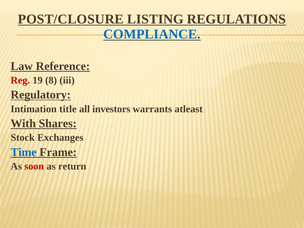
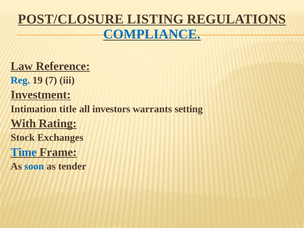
Reg colour: red -> blue
8: 8 -> 7
Regulatory: Regulatory -> Investment
atleast: atleast -> setting
Shares: Shares -> Rating
soon colour: red -> blue
return: return -> tender
